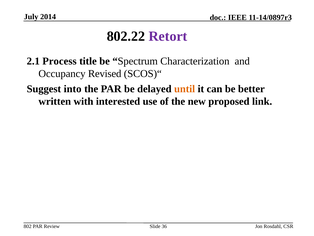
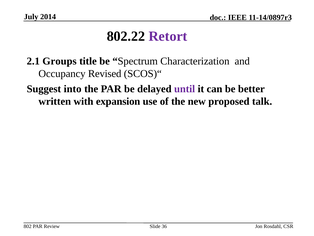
Process: Process -> Groups
until colour: orange -> purple
interested: interested -> expansion
link: link -> talk
